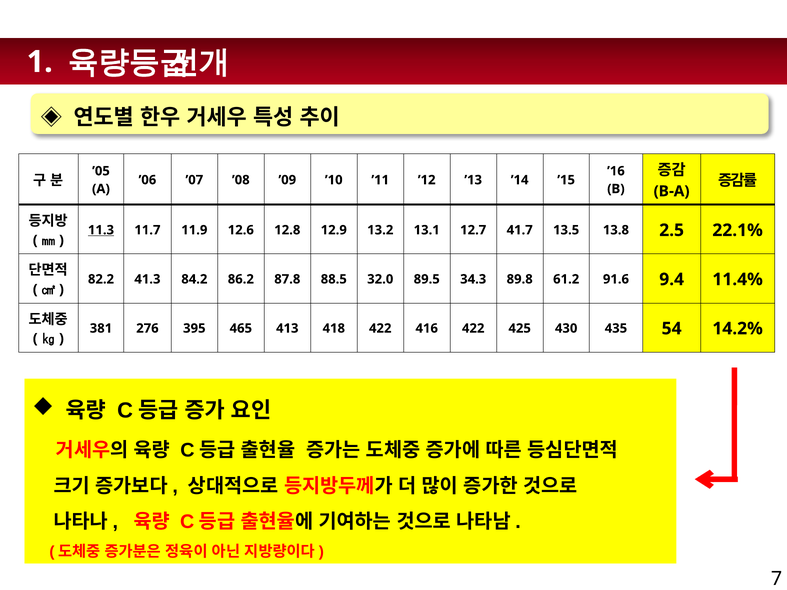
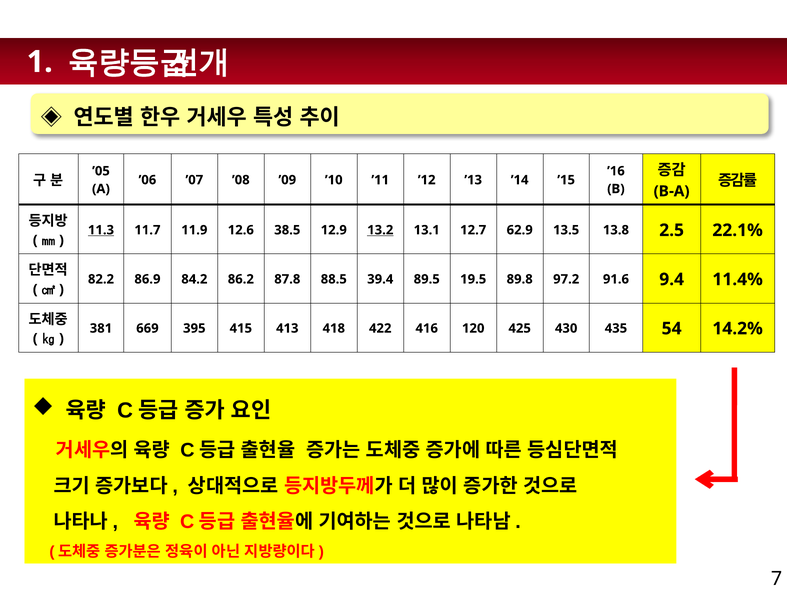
12.8: 12.8 -> 38.5
13.2 underline: none -> present
41.7: 41.7 -> 62.9
41.3: 41.3 -> 86.9
32.0: 32.0 -> 39.4
34.3: 34.3 -> 19.5
61.2: 61.2 -> 97.2
276: 276 -> 669
465: 465 -> 415
416 422: 422 -> 120
